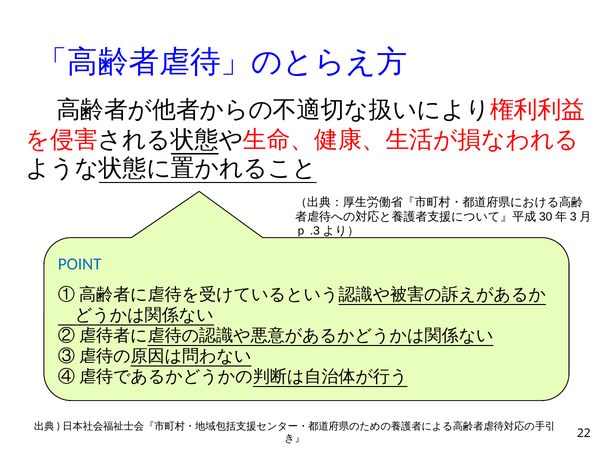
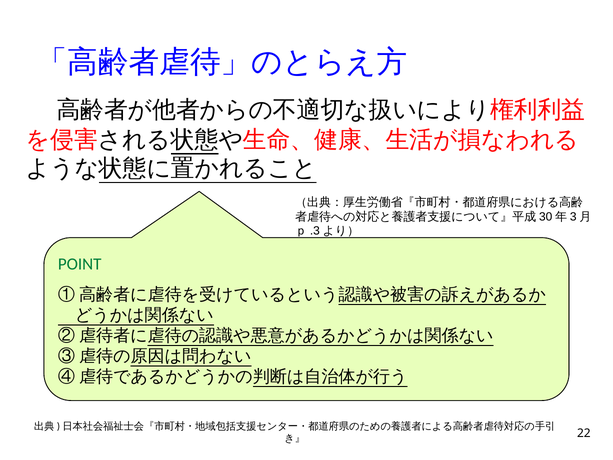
POINT colour: blue -> green
